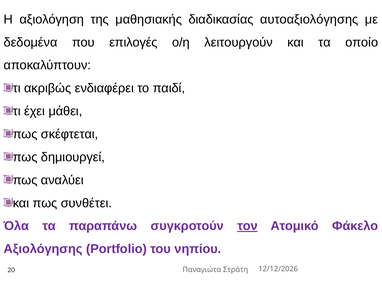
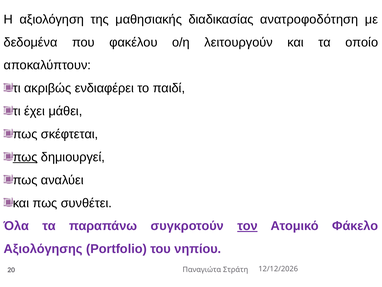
αυτοαξιολόγησης: αυτοαξιολόγησης -> ανατροφοδότηση
επιλογές: επιλογές -> φακέλου
πως at (25, 157) underline: none -> present
